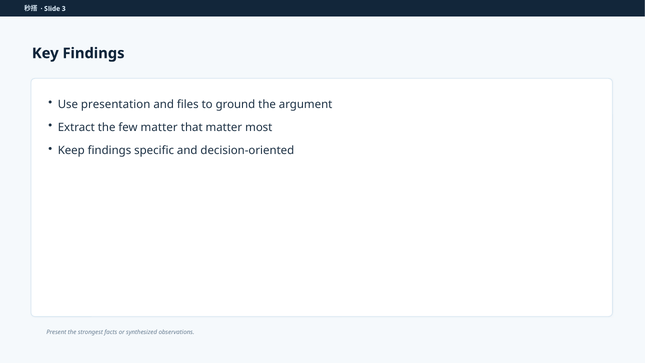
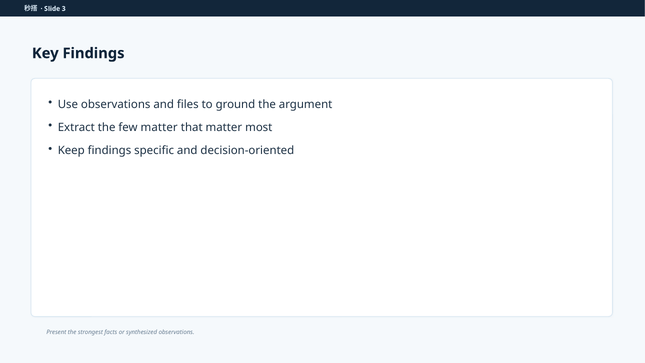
Use presentation: presentation -> observations
